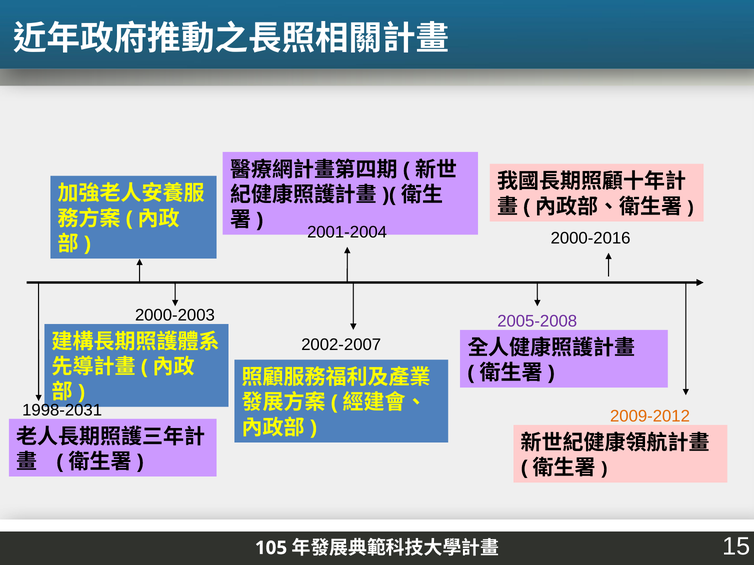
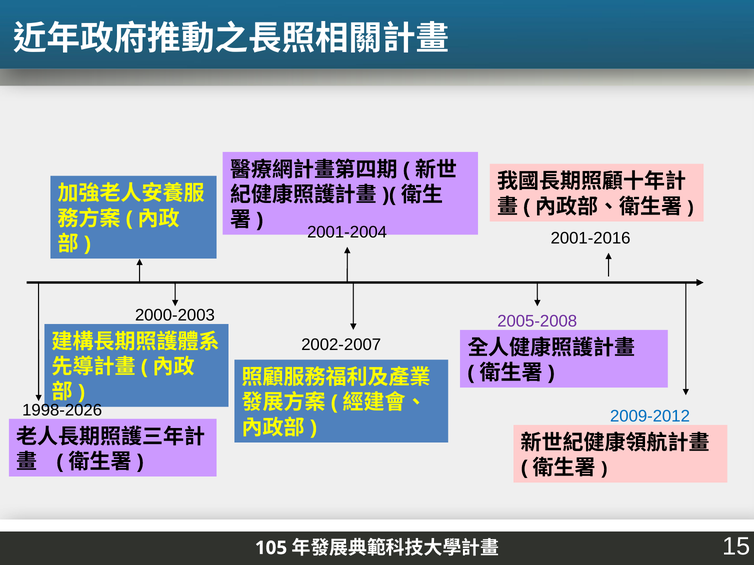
2000-2016: 2000-2016 -> 2001-2016
1998-2031: 1998-2031 -> 1998-2026
2009-2012 colour: orange -> blue
